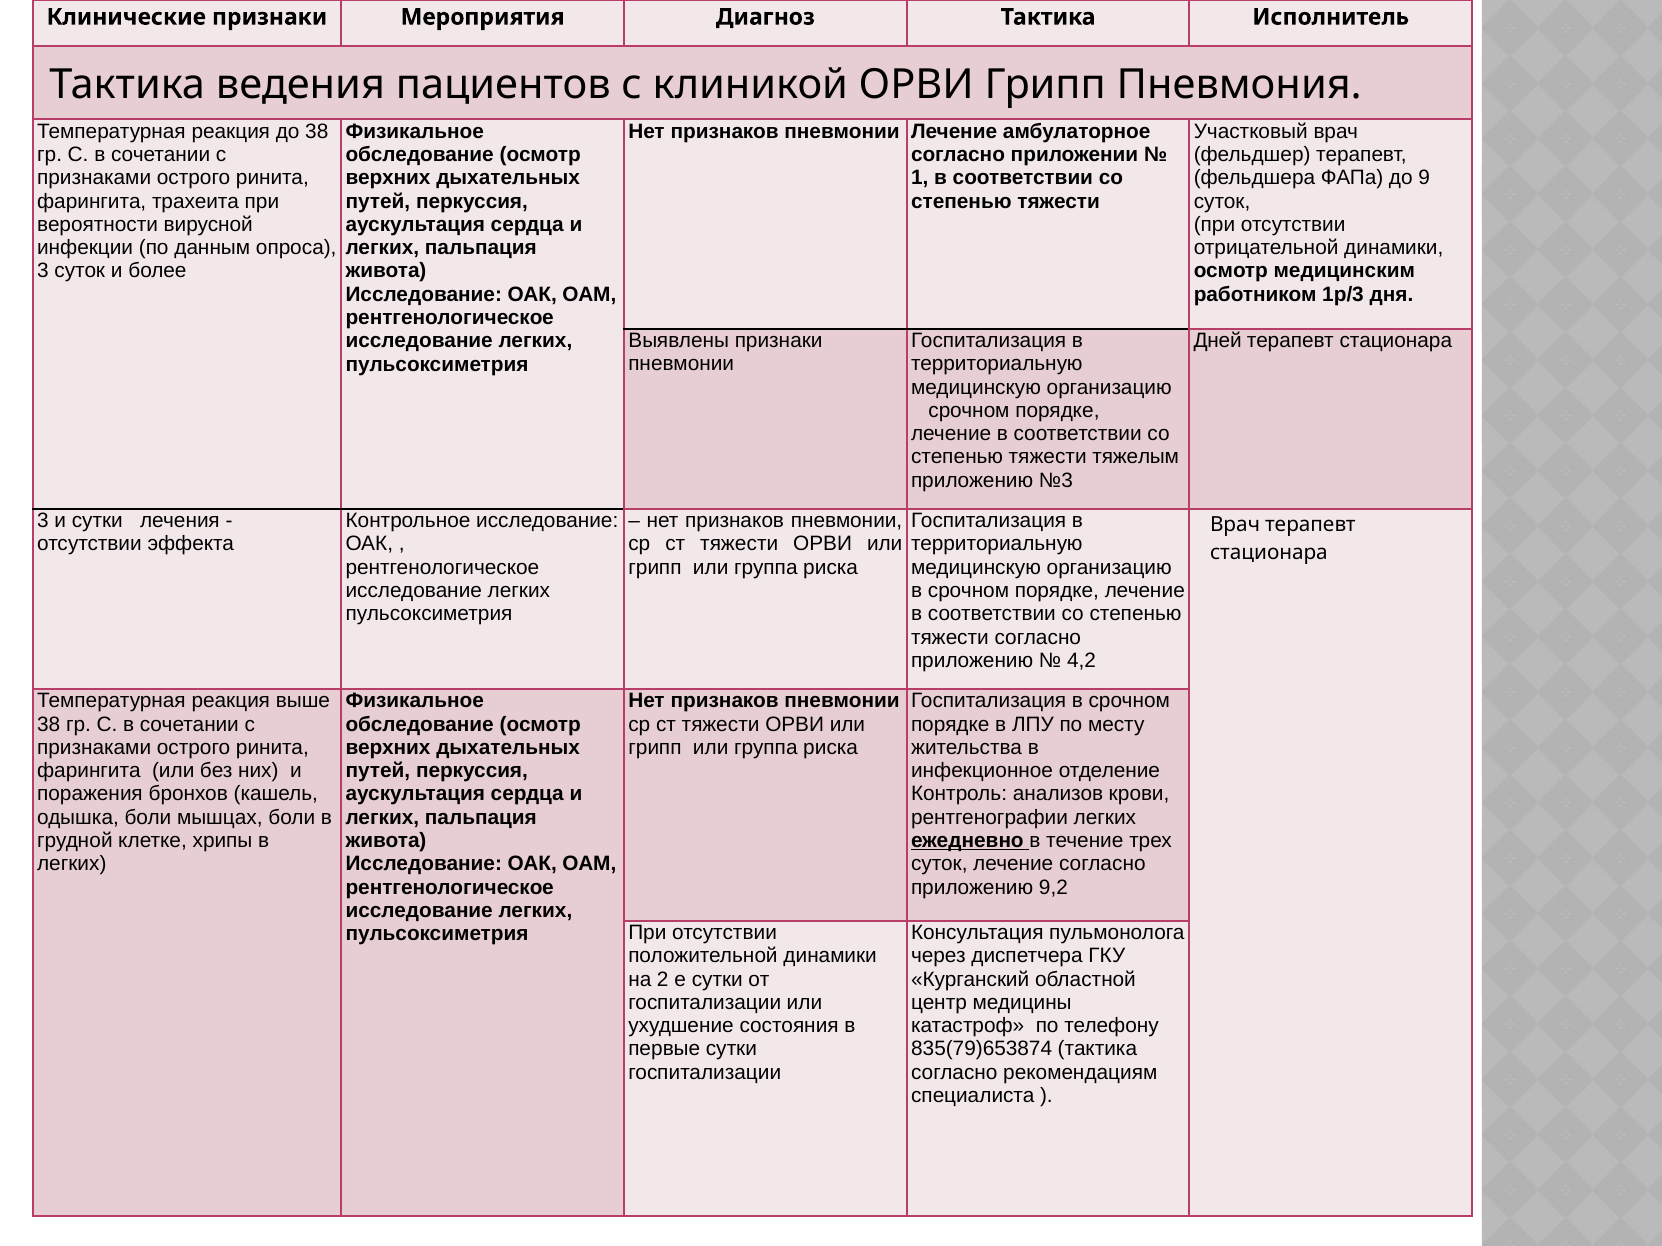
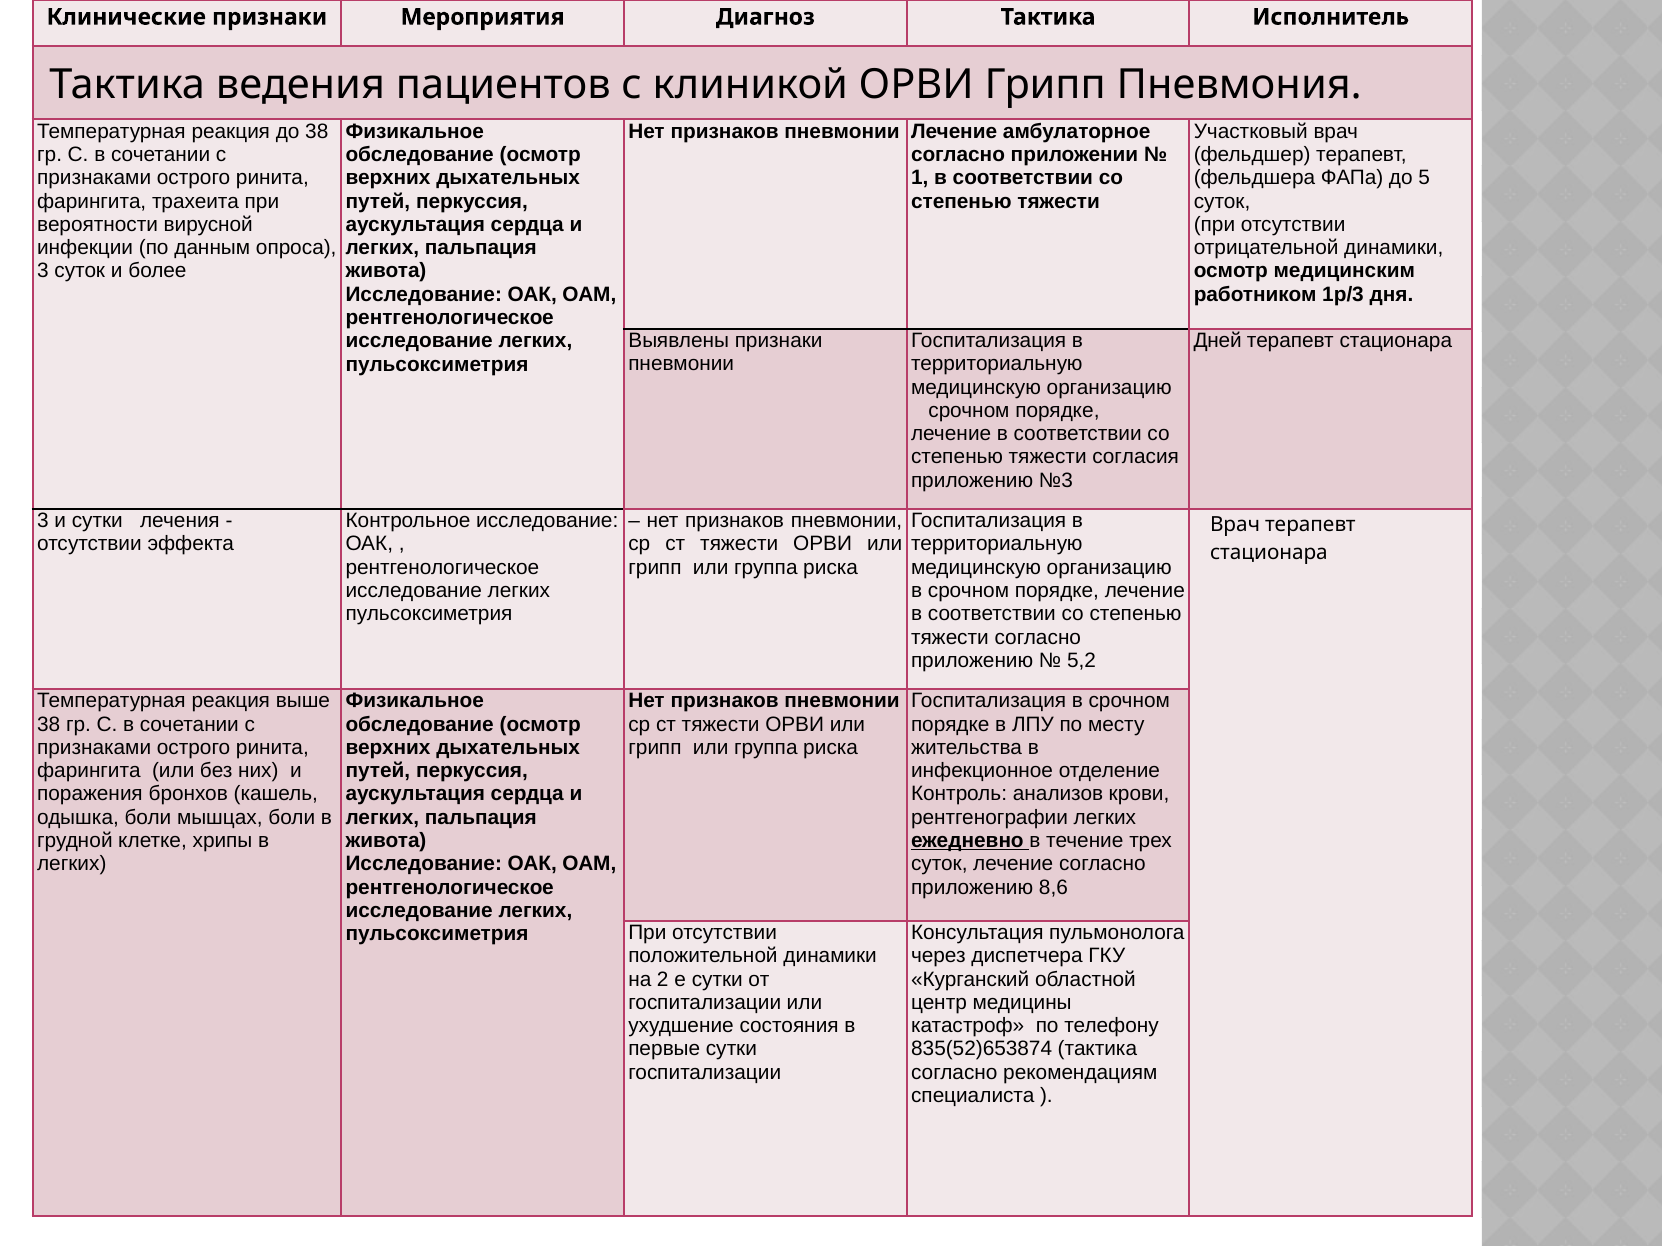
9: 9 -> 5
тяжелым: тяжелым -> согласия
4,2: 4,2 -> 5,2
9,2: 9,2 -> 8,6
835(79)653874: 835(79)653874 -> 835(52)653874
